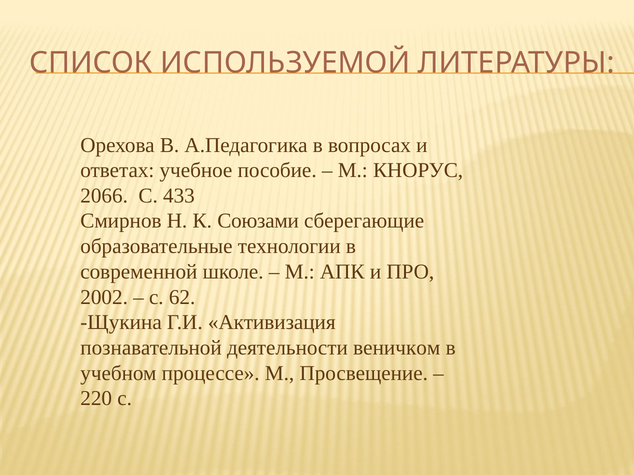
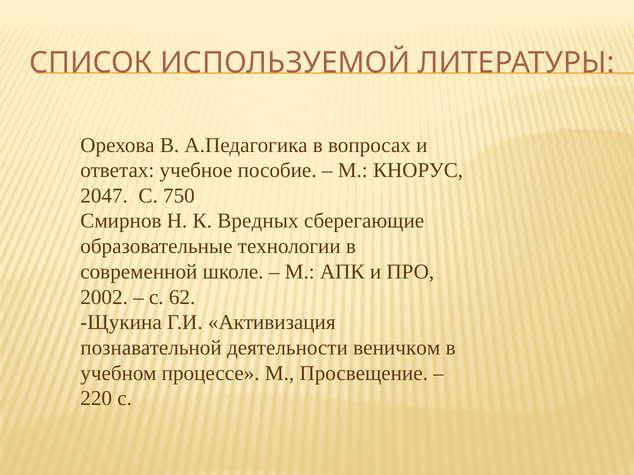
2066: 2066 -> 2047
433: 433 -> 750
Союзами: Союзами -> Вредных
